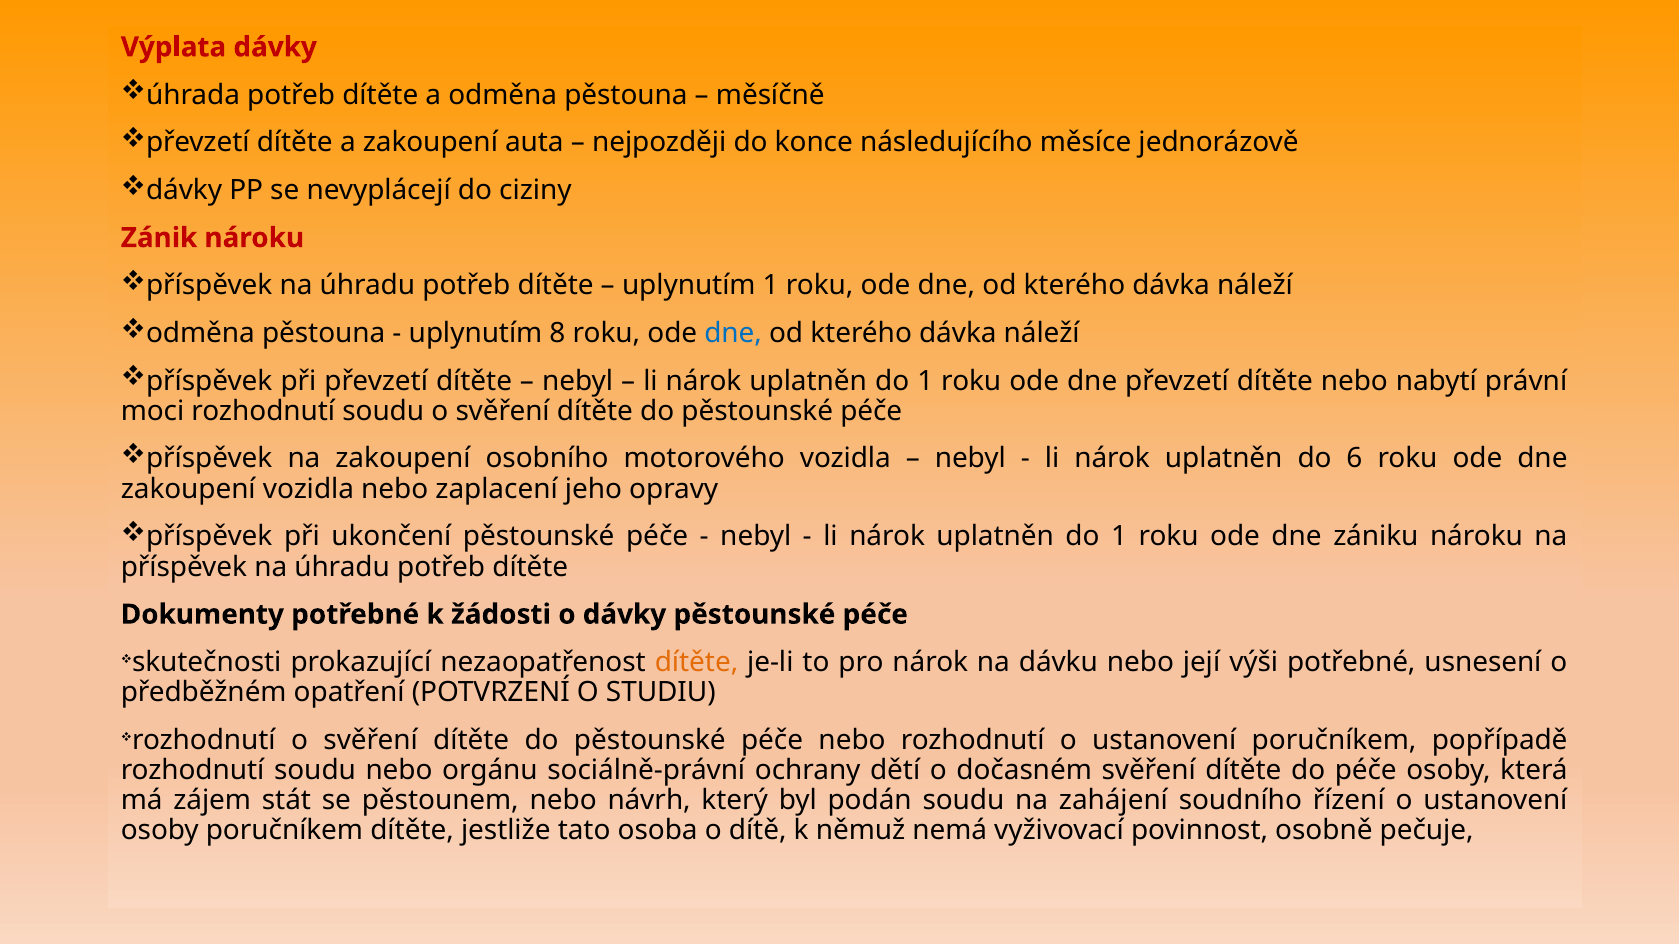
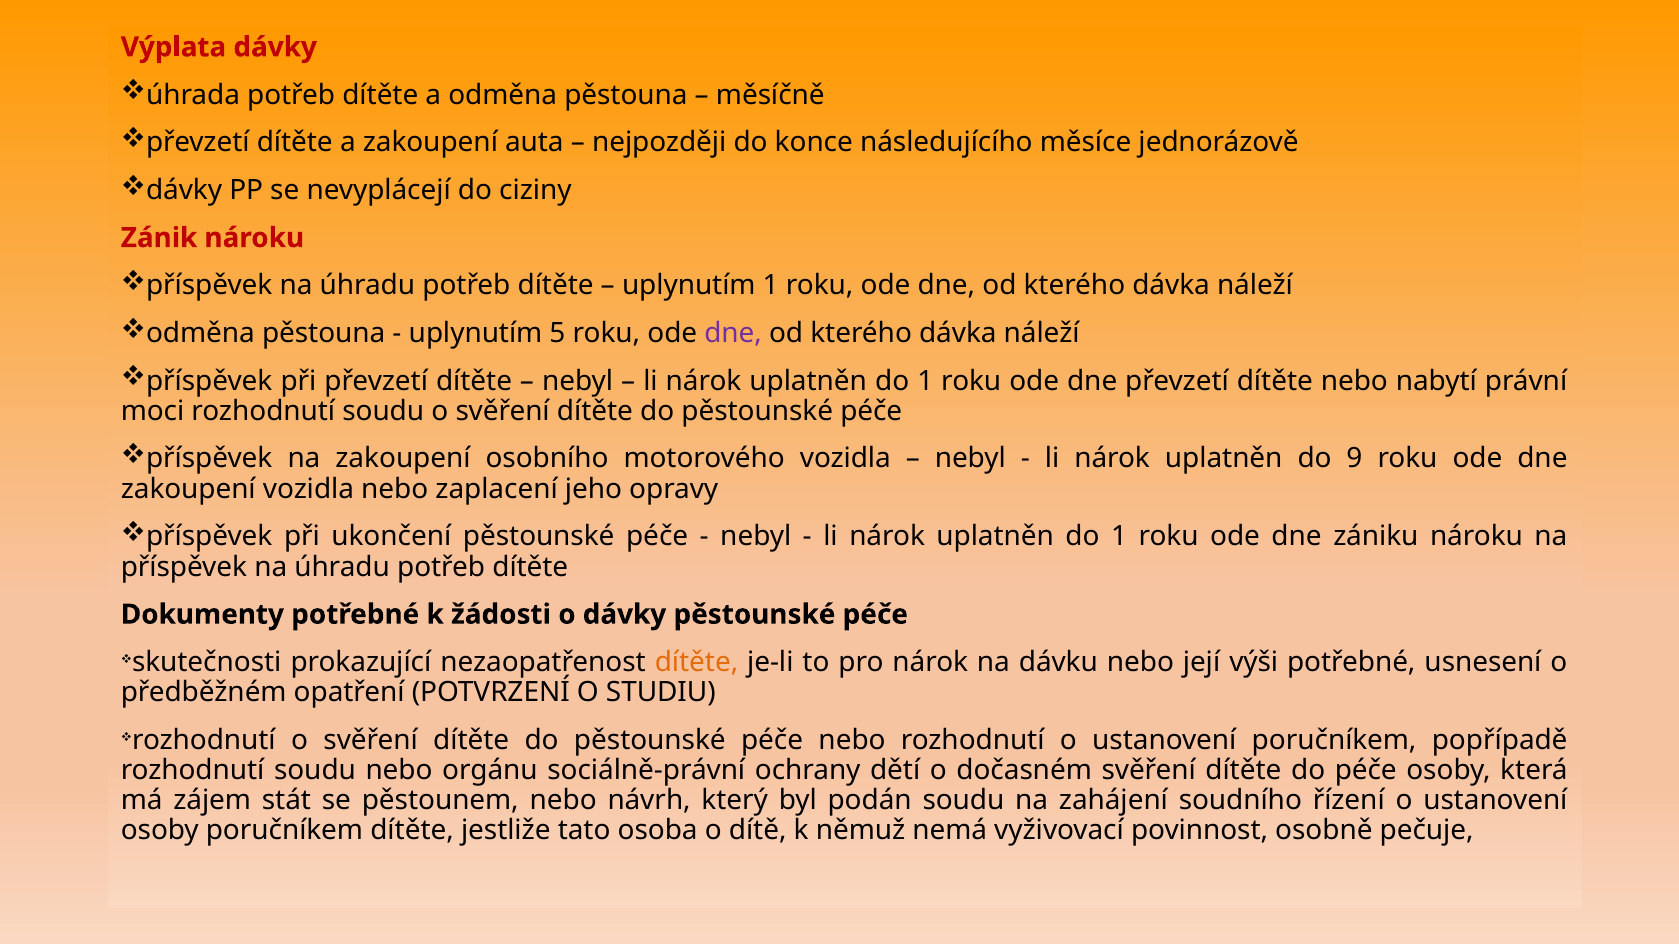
8: 8 -> 5
dne at (733, 333) colour: blue -> purple
6: 6 -> 9
